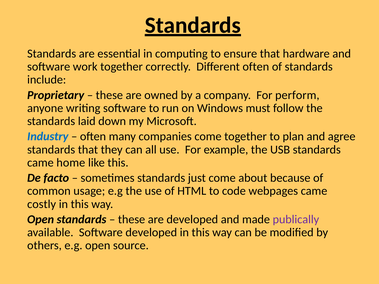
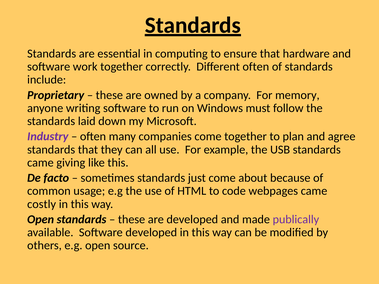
perform: perform -> memory
Industry colour: blue -> purple
home: home -> giving
